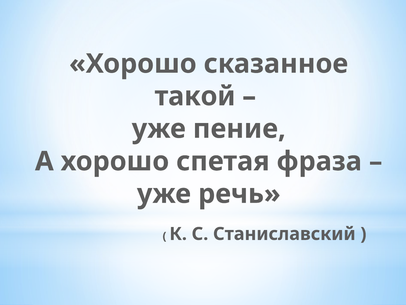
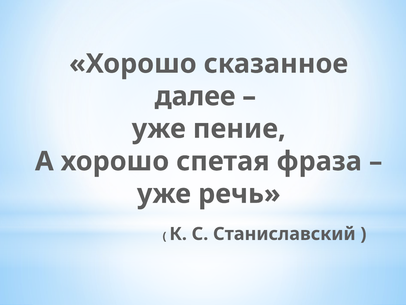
такой: такой -> далее
